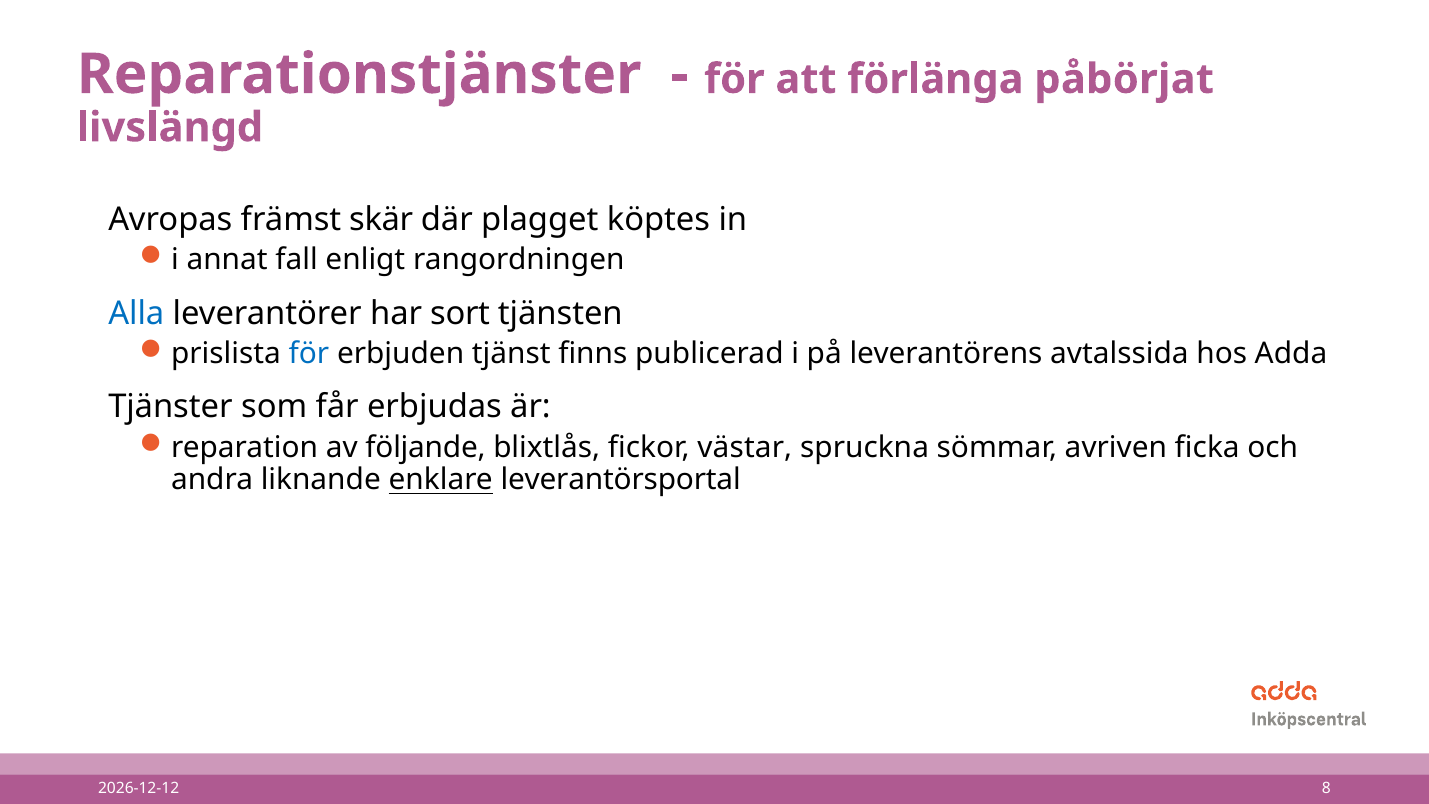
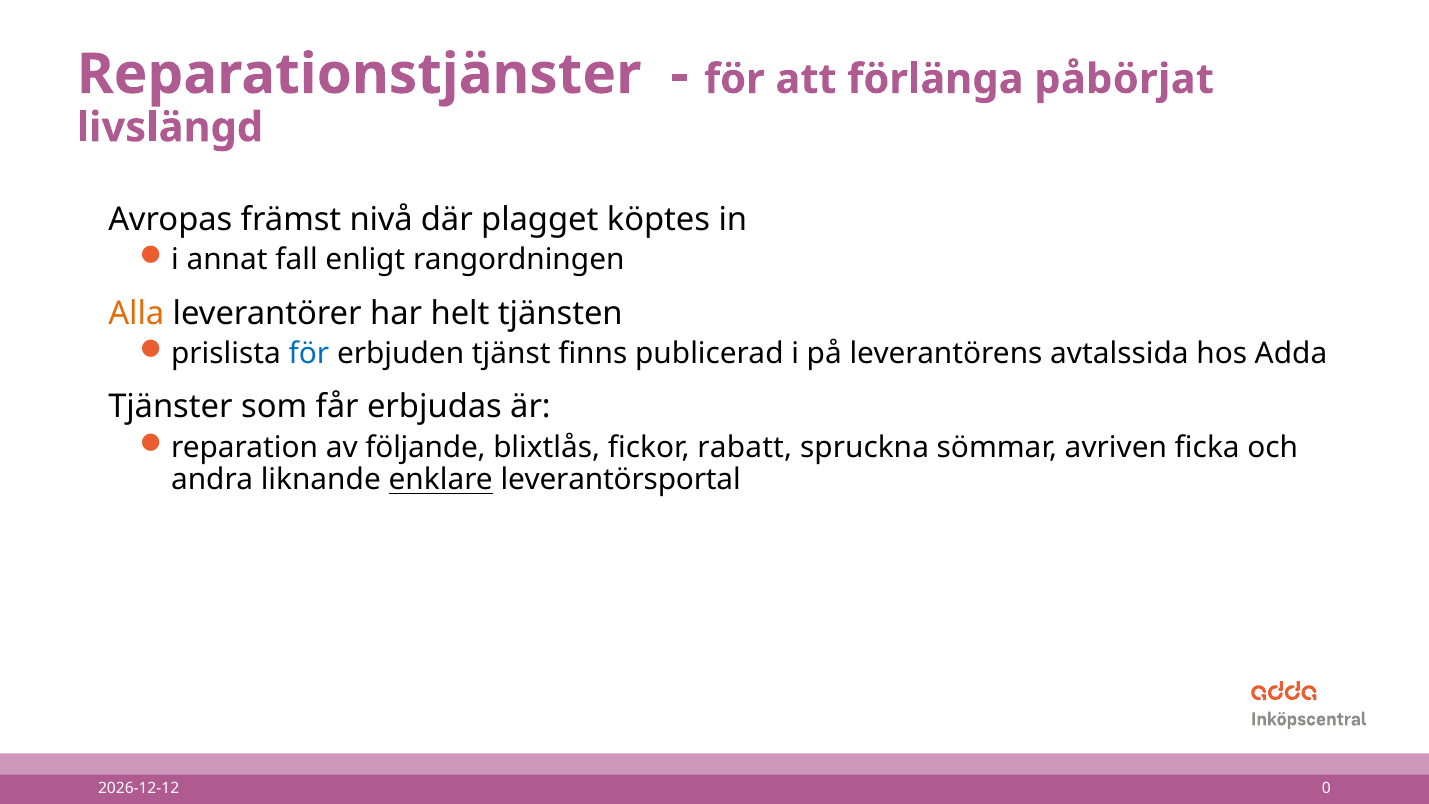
skär: skär -> nivå
Alla colour: blue -> orange
sort: sort -> helt
västar: västar -> rabatt
8: 8 -> 0
